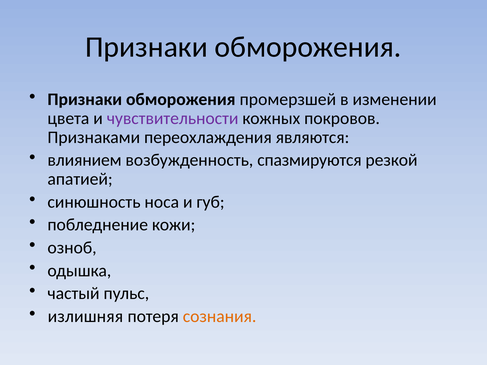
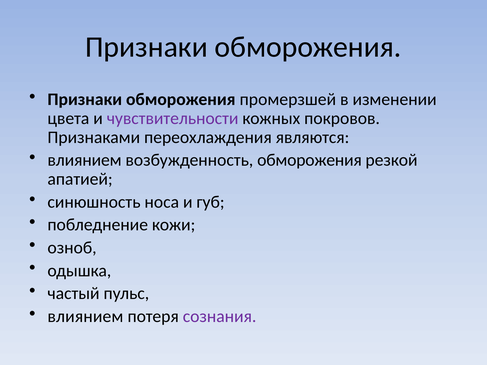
возбужденность спазмируются: спазмируются -> обморожения
излишняя at (85, 316): излишняя -> влиянием
сознания colour: orange -> purple
